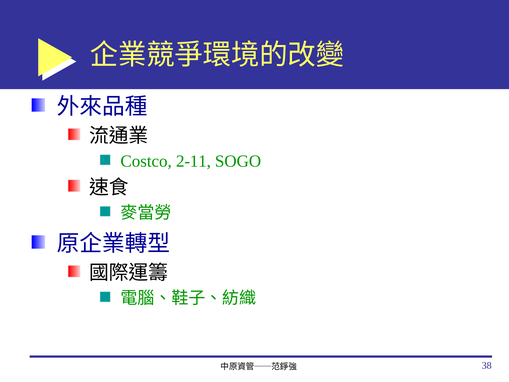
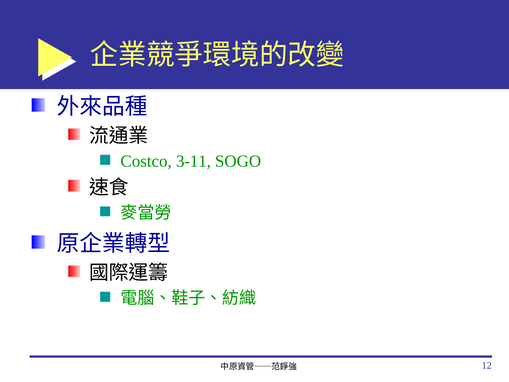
2-11: 2-11 -> 3-11
38: 38 -> 12
